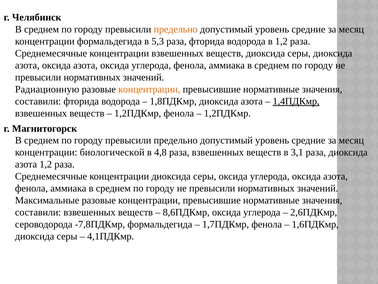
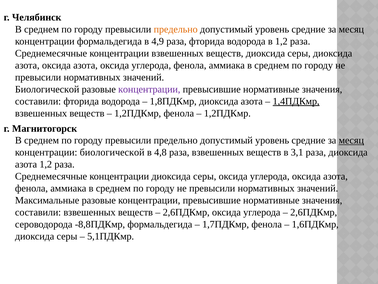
5,3: 5,3 -> 4,9
Радиационную at (47, 89): Радиационную -> Биологической
концентрации at (149, 89) colour: orange -> purple
месяц at (351, 140) underline: none -> present
8,6ПДКмр at (186, 212): 8,6ПДКмр -> 2,6ПДКмр
-7,8ПДКмр: -7,8ПДКмр -> -8,8ПДКмр
4,1ПДКмр: 4,1ПДКмр -> 5,1ПДКмр
